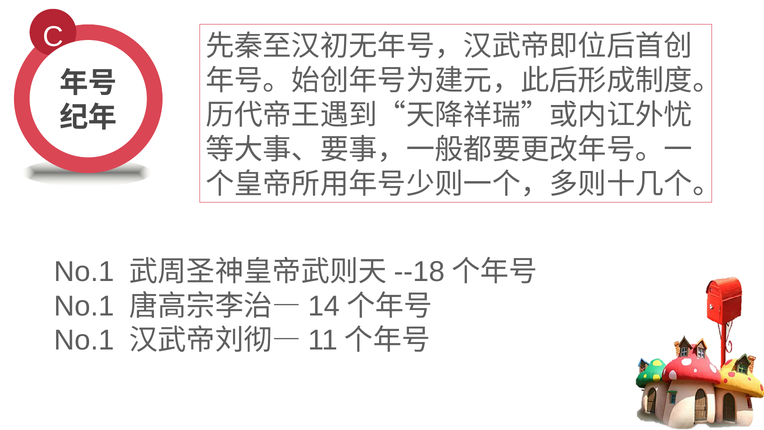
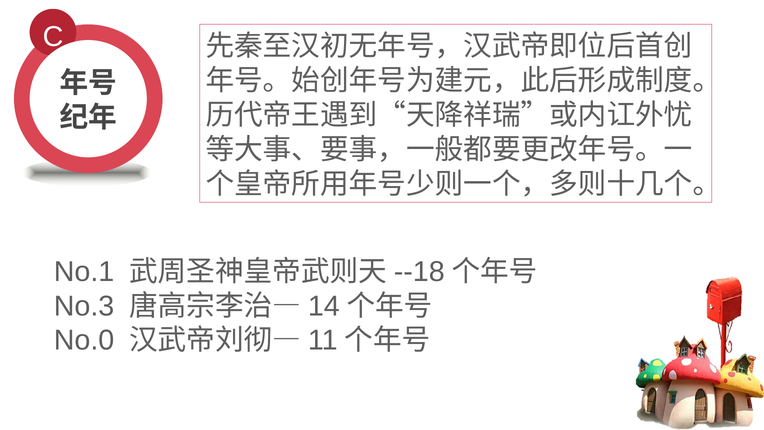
No.1 at (84, 306): No.1 -> No.3
No.1 at (84, 340): No.1 -> No.0
